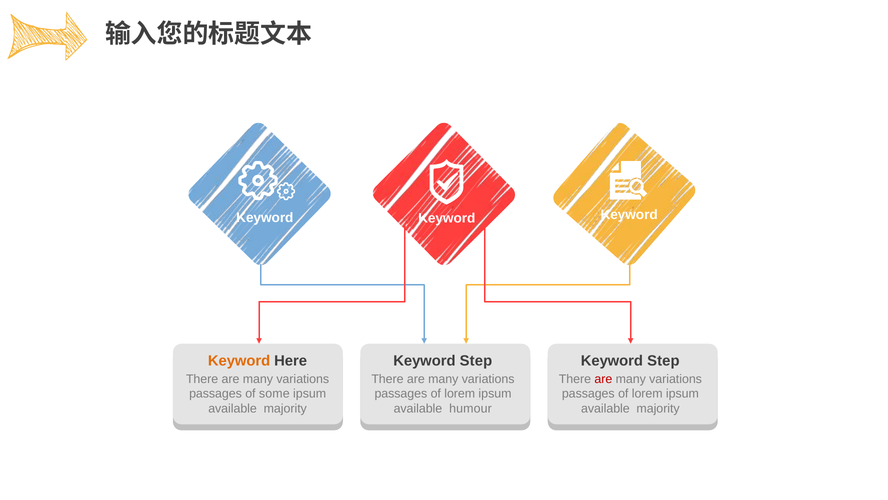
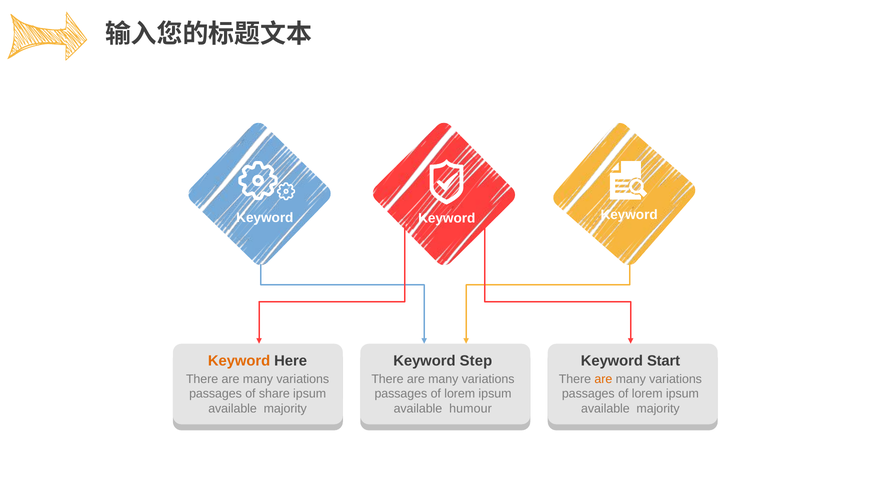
Step at (663, 360): Step -> Start
are at (603, 379) colour: red -> orange
some: some -> share
